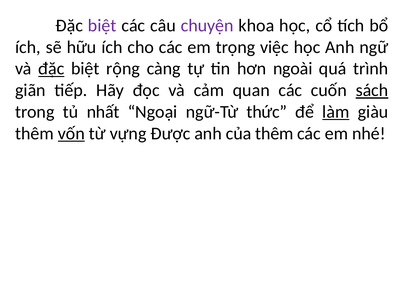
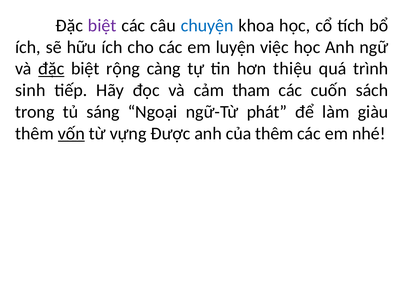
chuyện colour: purple -> blue
trọng: trọng -> luyện
ngoài: ngoài -> thiệu
giãn: giãn -> sinh
quan: quan -> tham
sách underline: present -> none
nhất: nhất -> sáng
thức: thức -> phát
làm underline: present -> none
